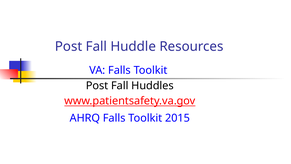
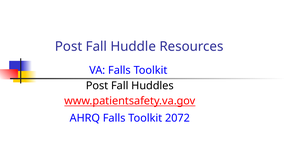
2015: 2015 -> 2072
